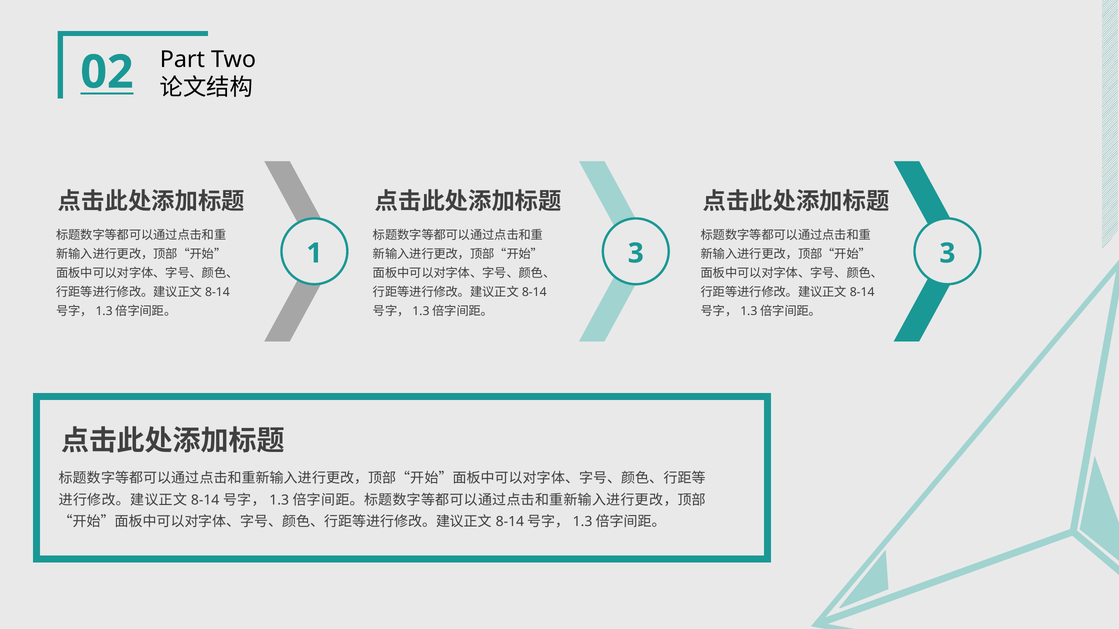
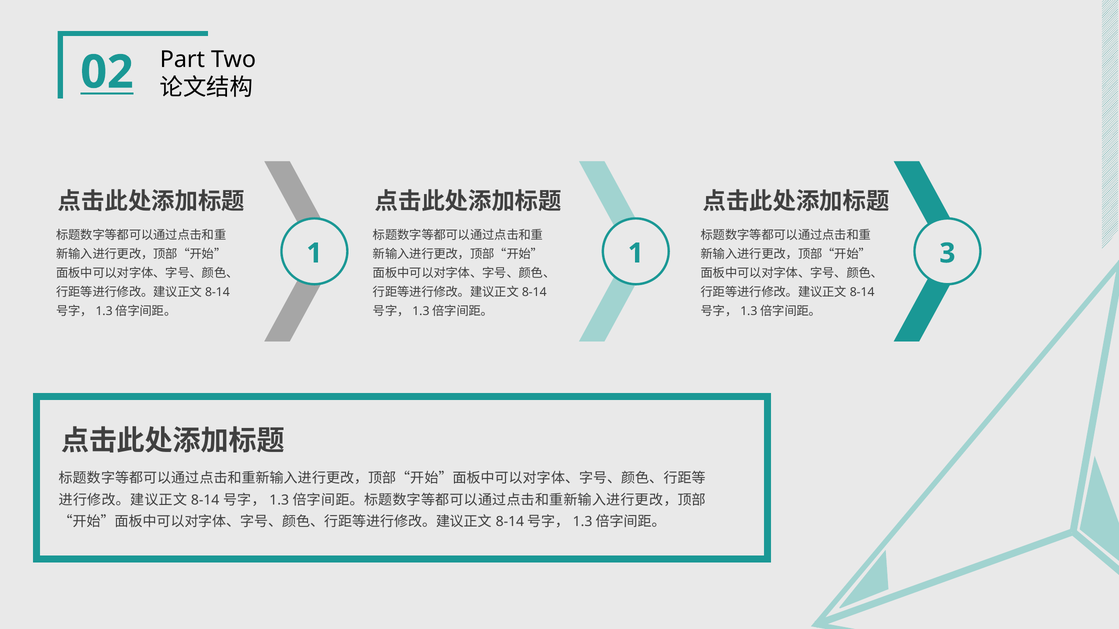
1 3: 3 -> 1
